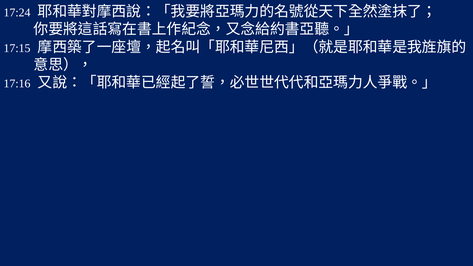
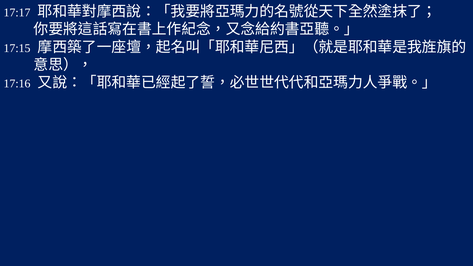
17:24: 17:24 -> 17:17
